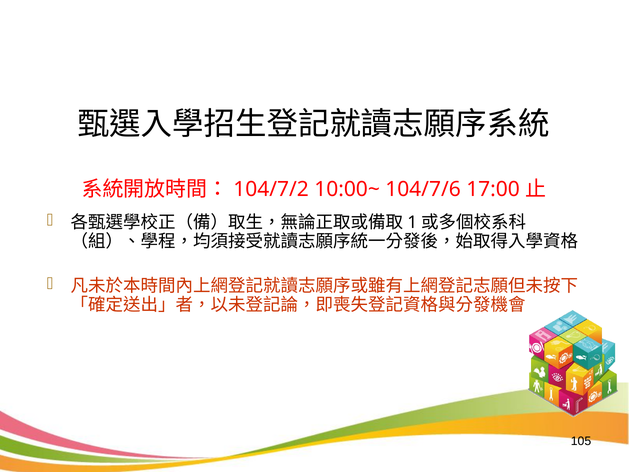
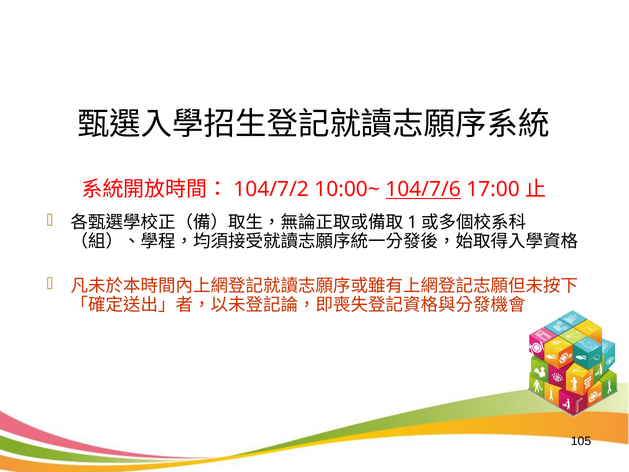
104/7/6 underline: none -> present
